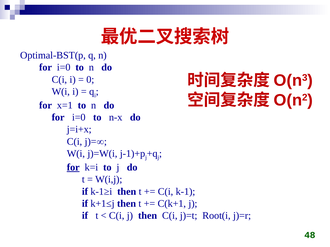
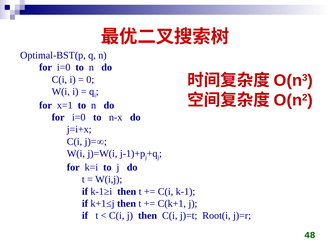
for at (73, 168) underline: present -> none
